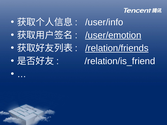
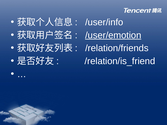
/relation/friends underline: present -> none
